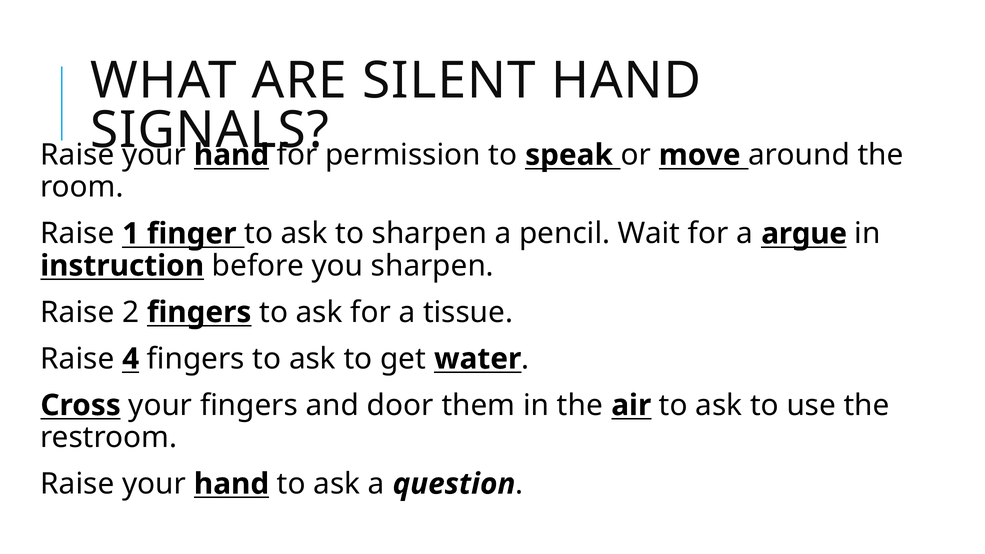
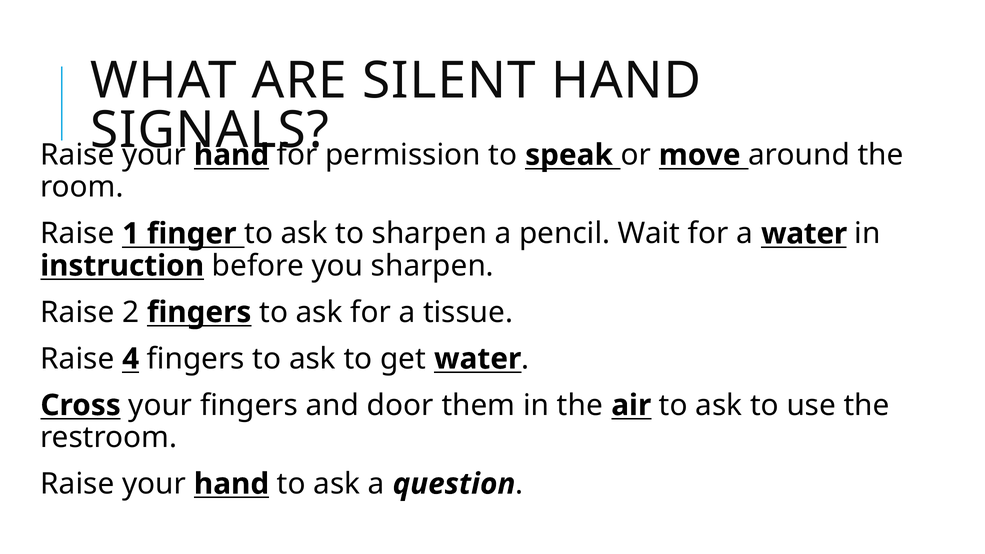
a argue: argue -> water
